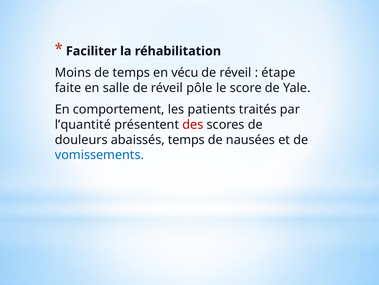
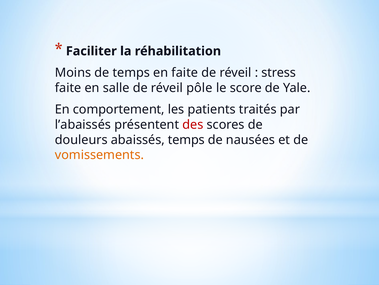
en vécu: vécu -> faite
étape: étape -> stress
l’quantité: l’quantité -> l’abaissés
vomissements colour: blue -> orange
